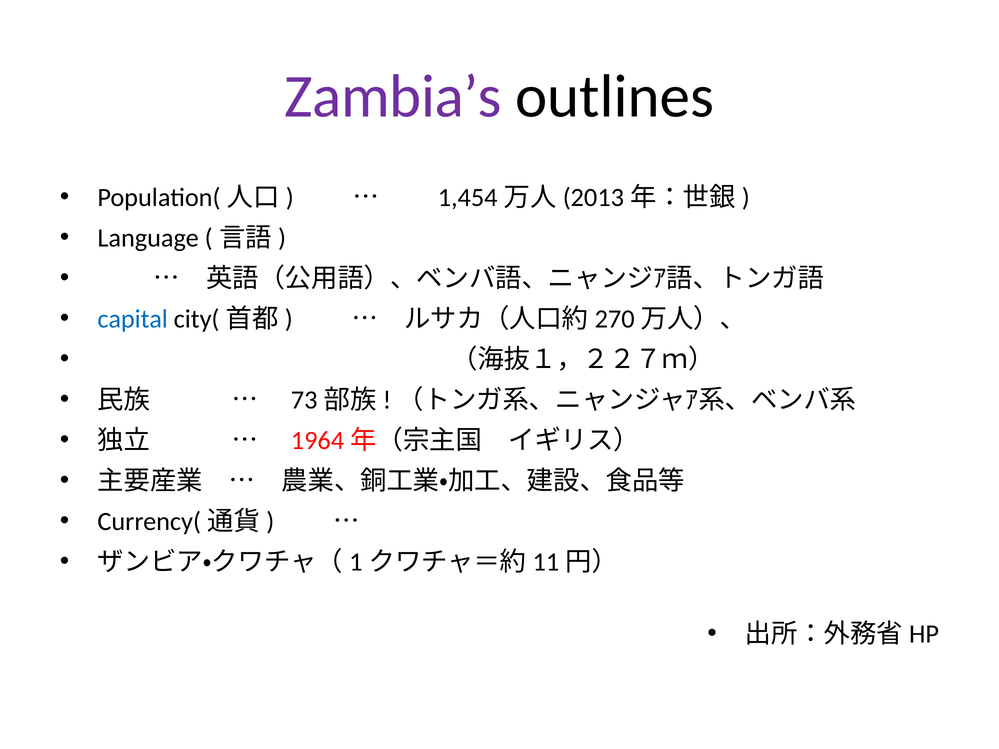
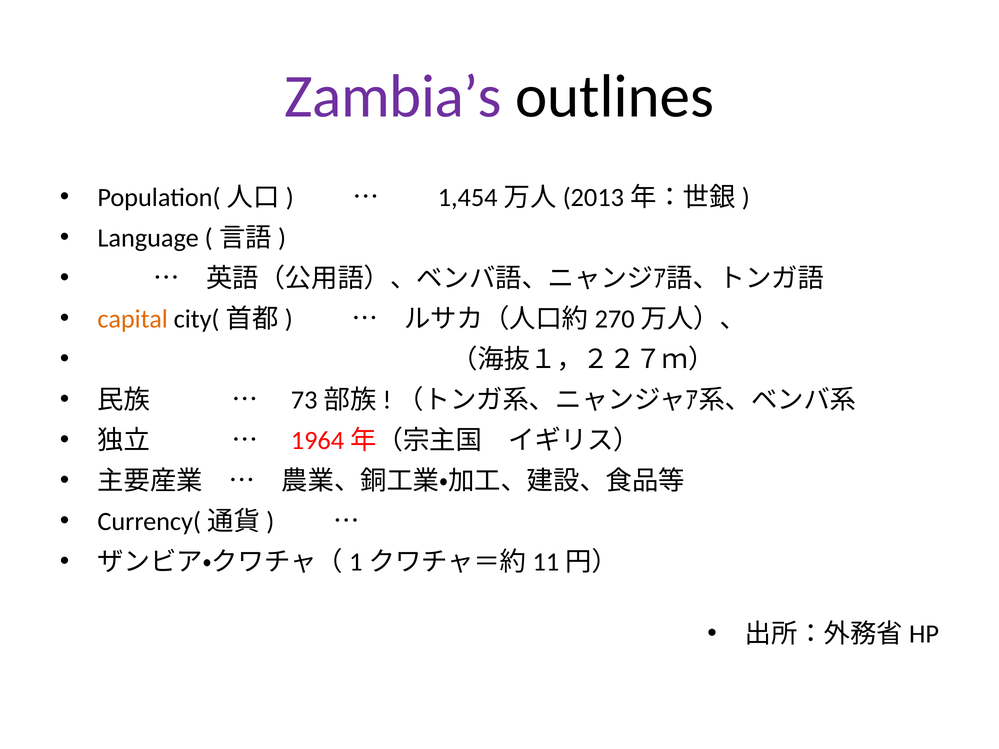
capital colour: blue -> orange
